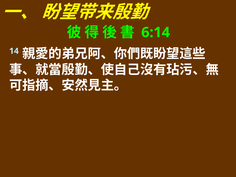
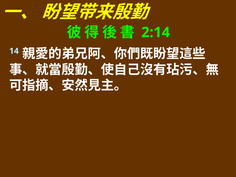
6:14: 6:14 -> 2:14
